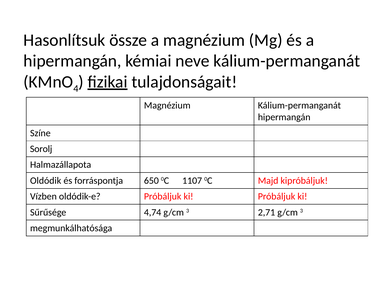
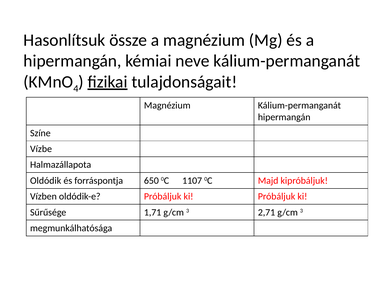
Sorolj: Sorolj -> Vízbe
4,74: 4,74 -> 1,71
